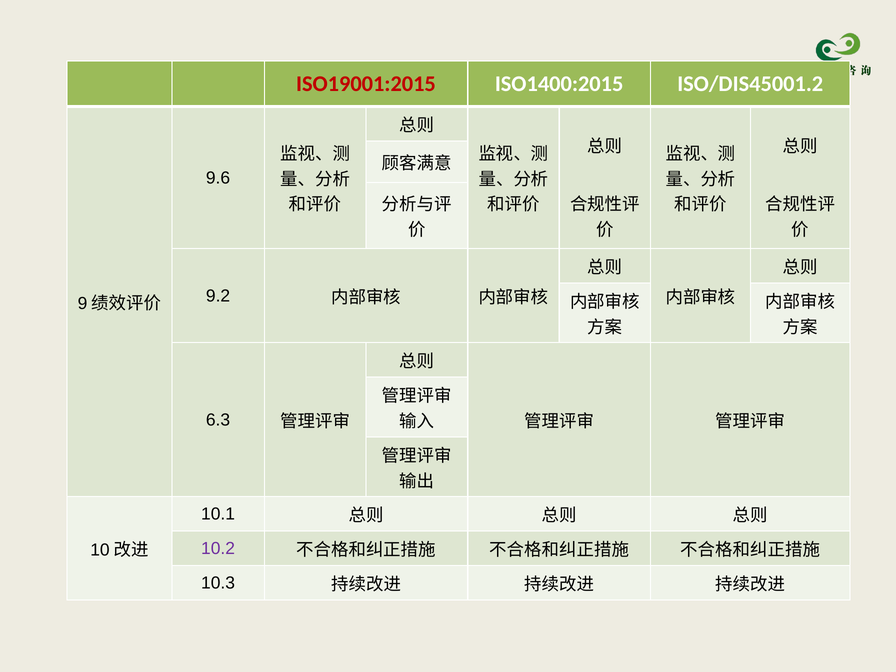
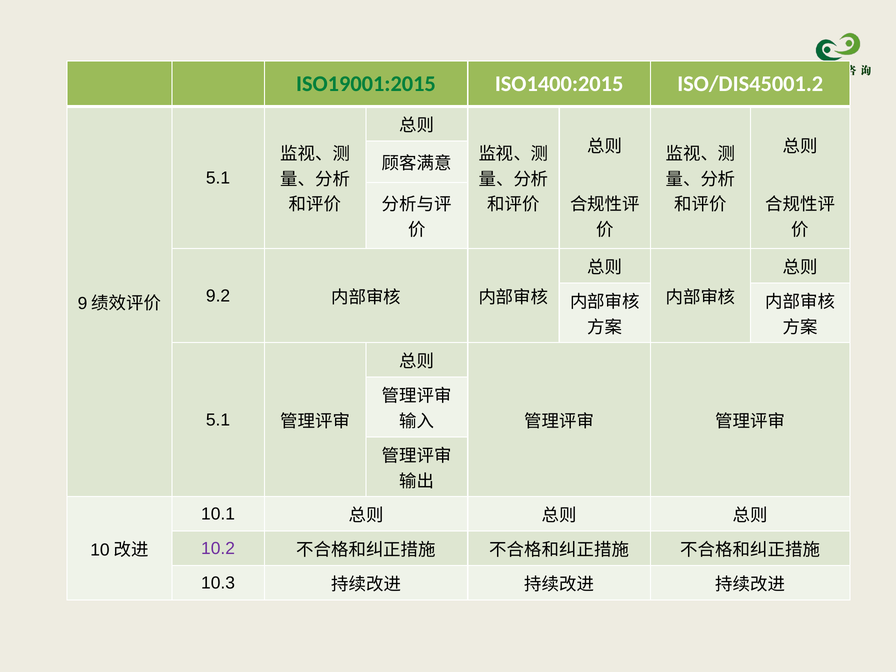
ISO19001:2015 colour: red -> green
9.6 at (218, 178): 9.6 -> 5.1
6.3 at (218, 420): 6.3 -> 5.1
